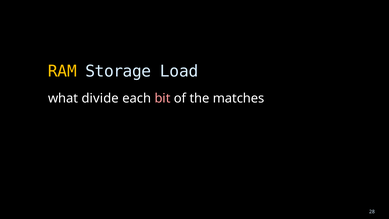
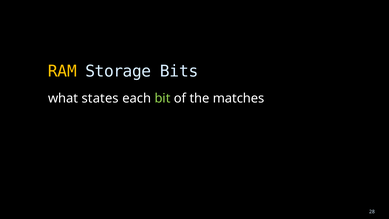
Load: Load -> Bits
divide: divide -> states
bit colour: pink -> light green
